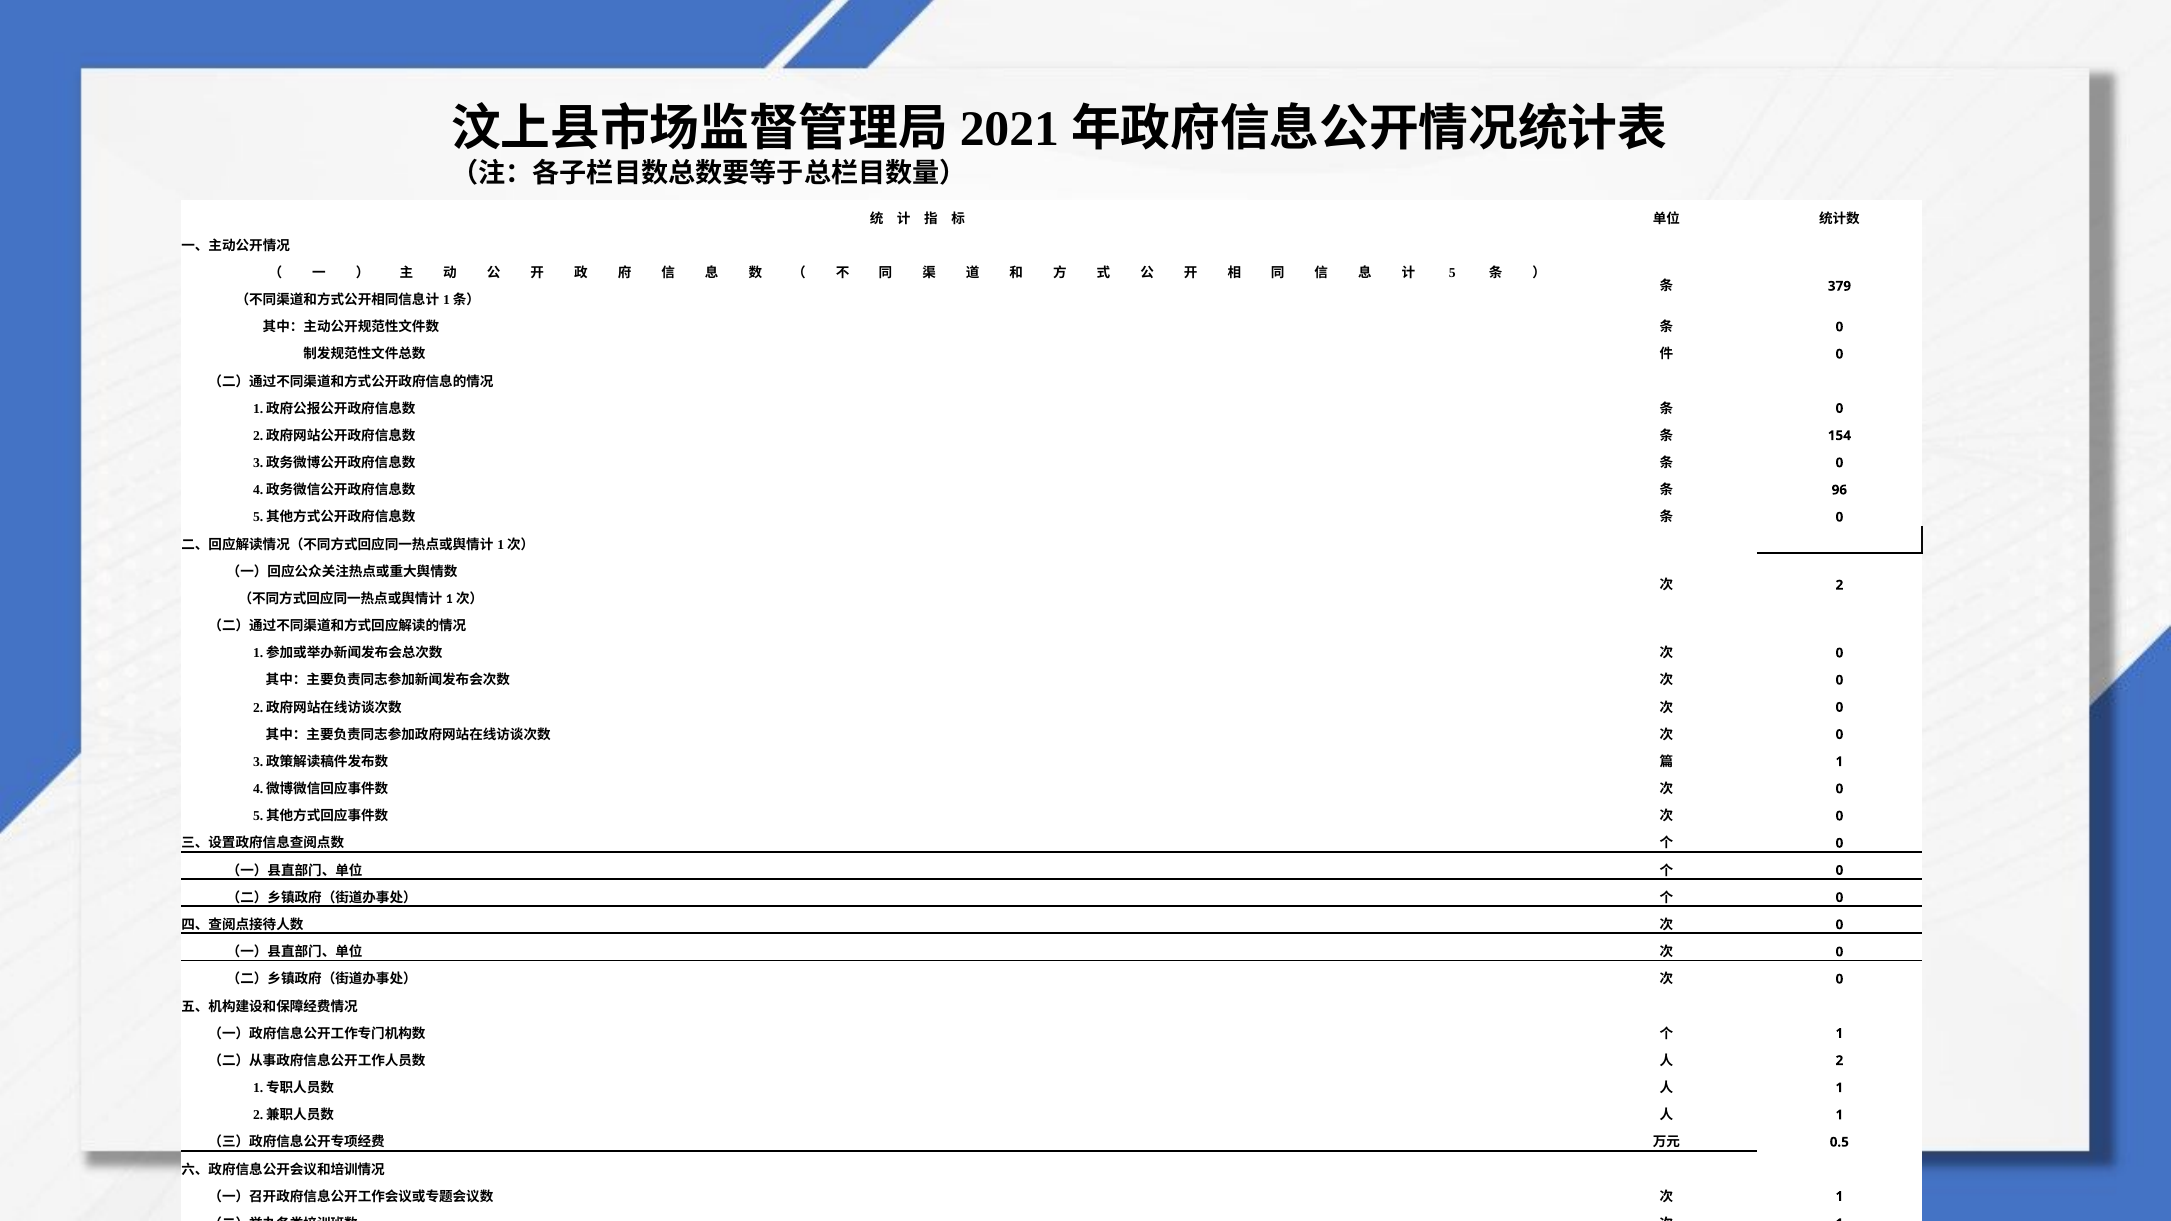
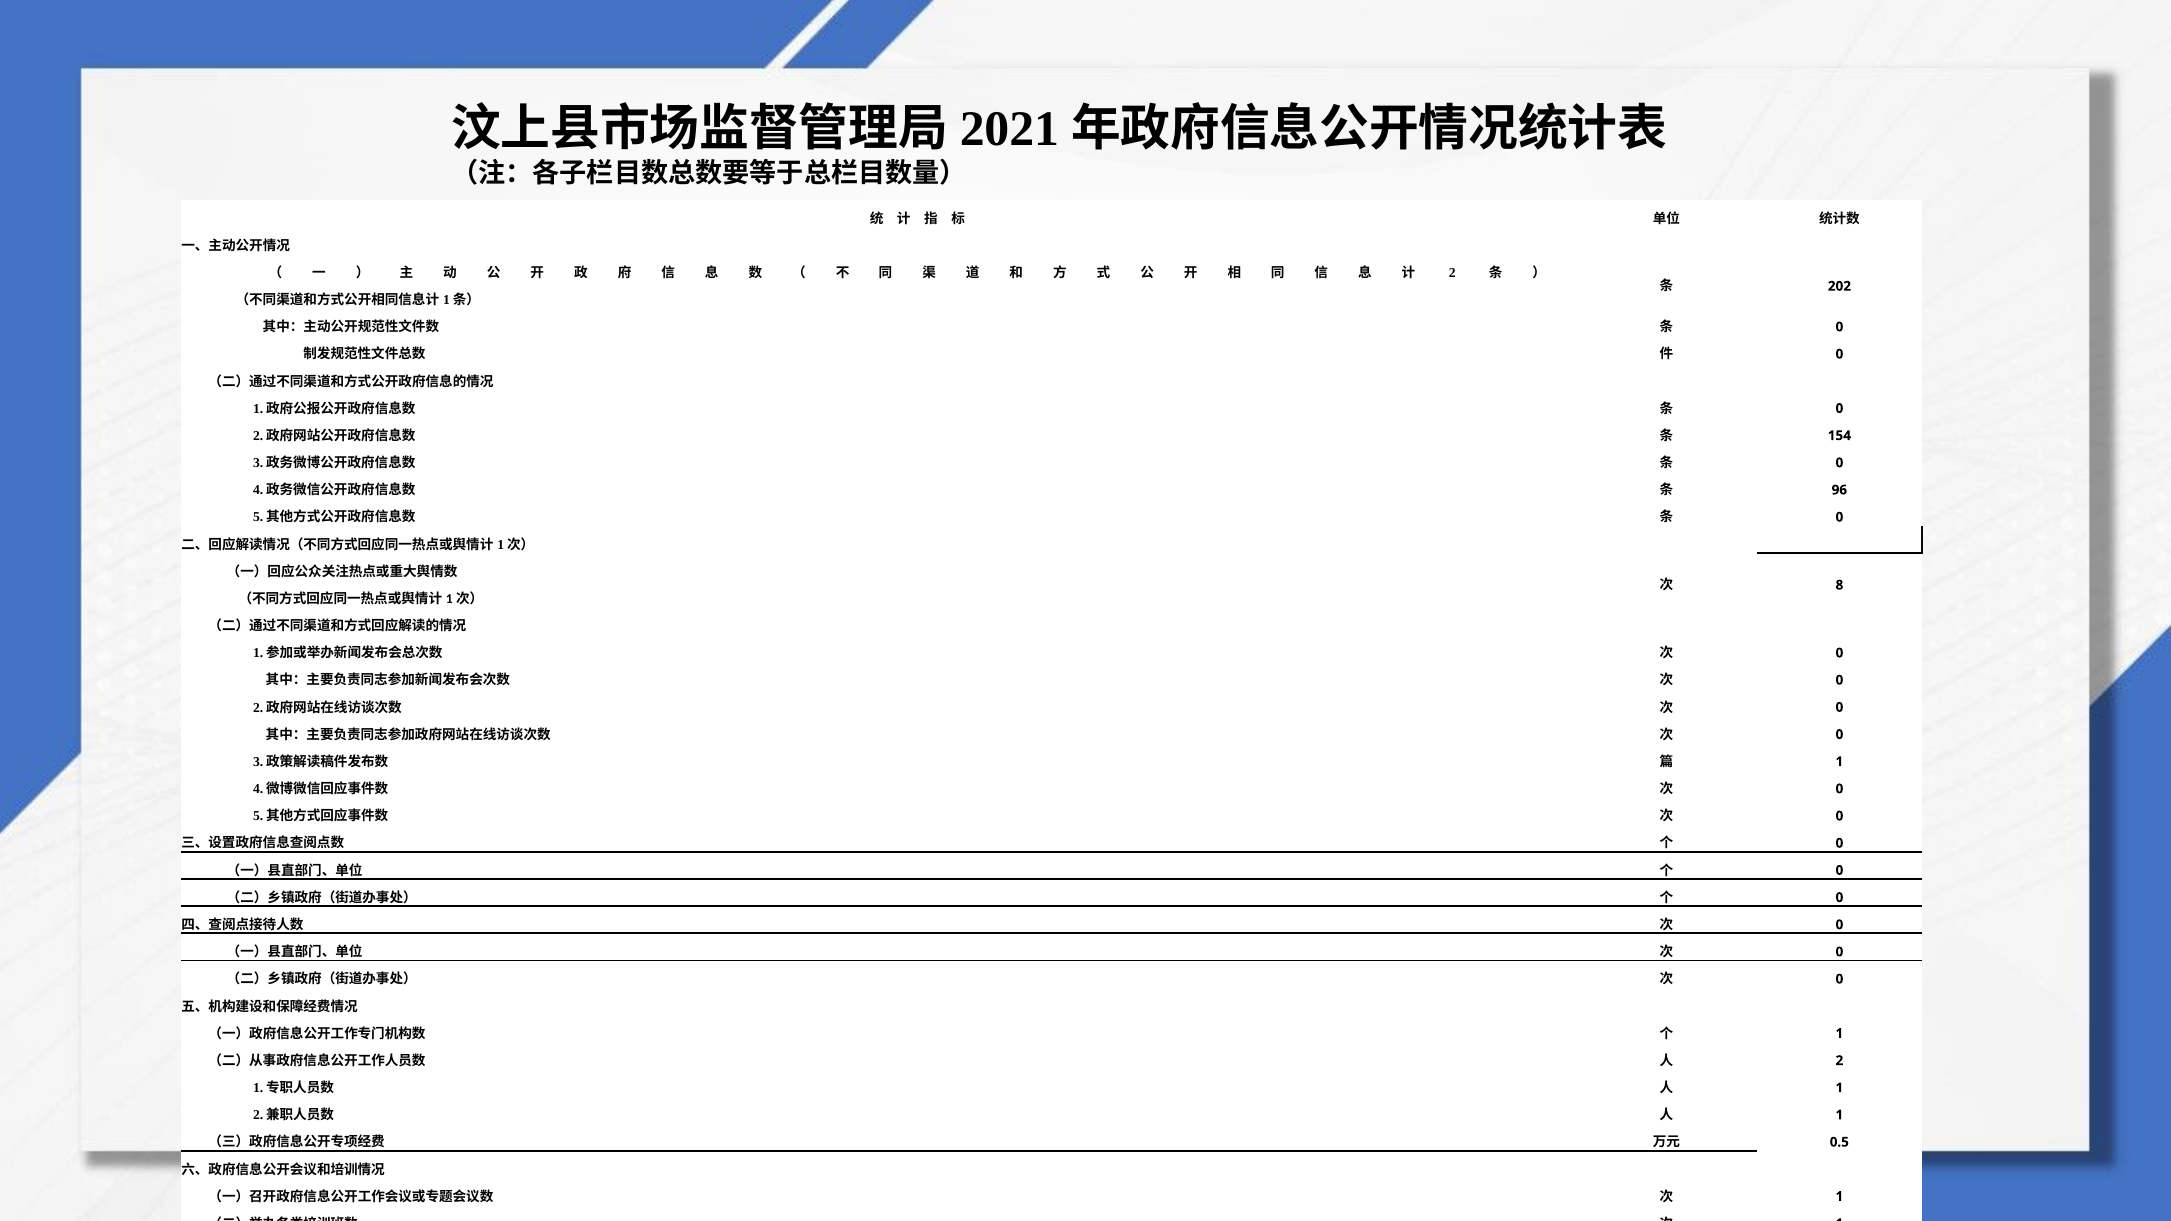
5 at (1452, 273): 5 -> 2
379: 379 -> 202
2 at (1839, 585): 2 -> 8
